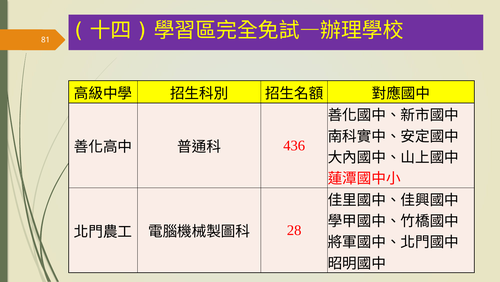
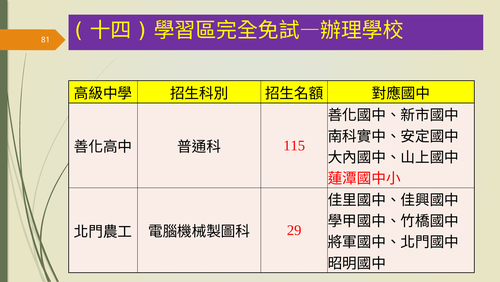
436: 436 -> 115
28: 28 -> 29
